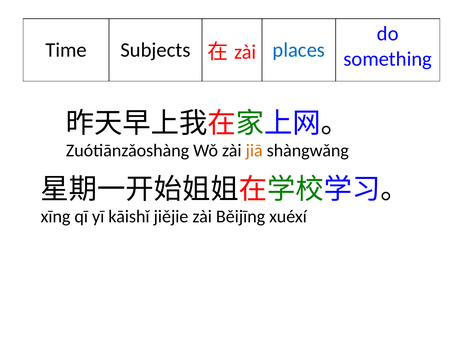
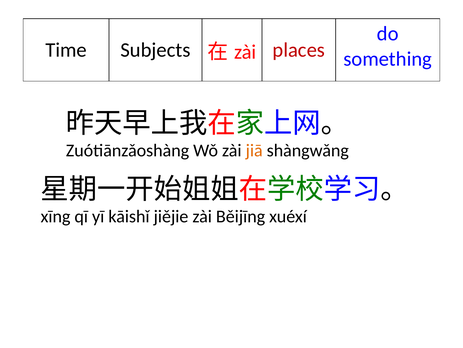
places colour: blue -> red
